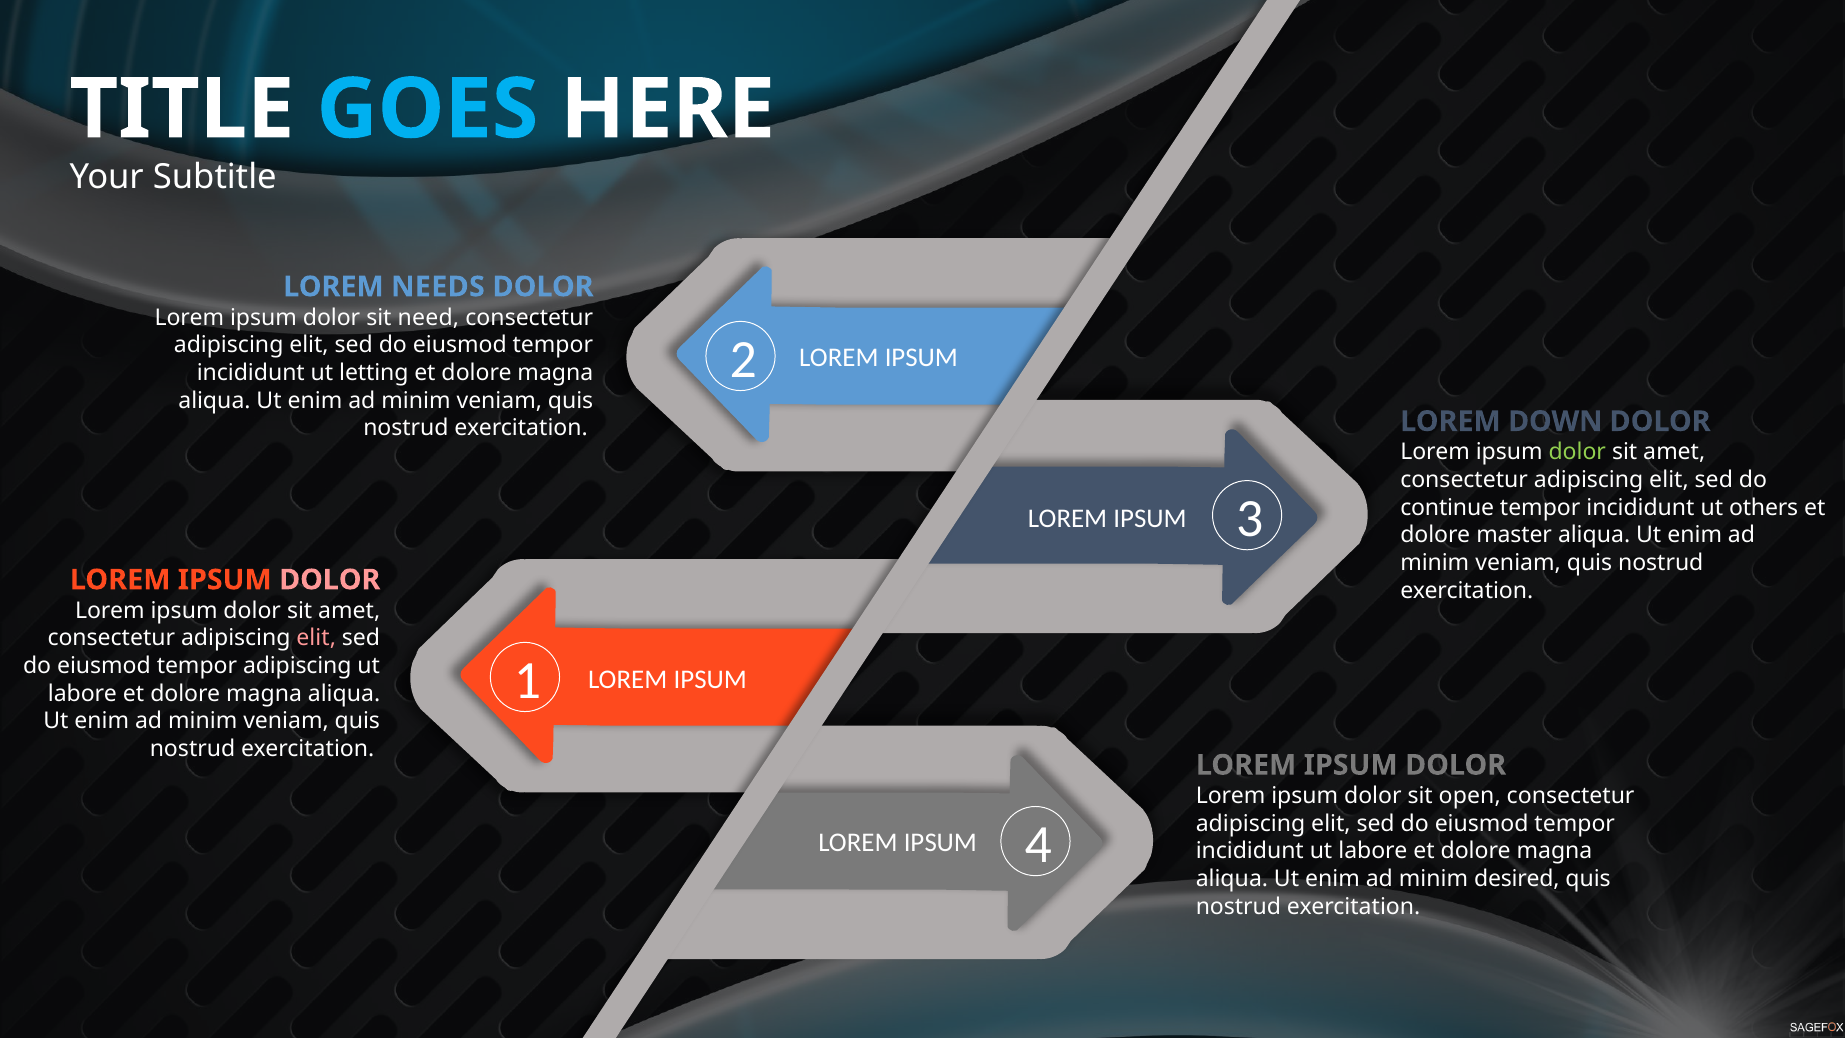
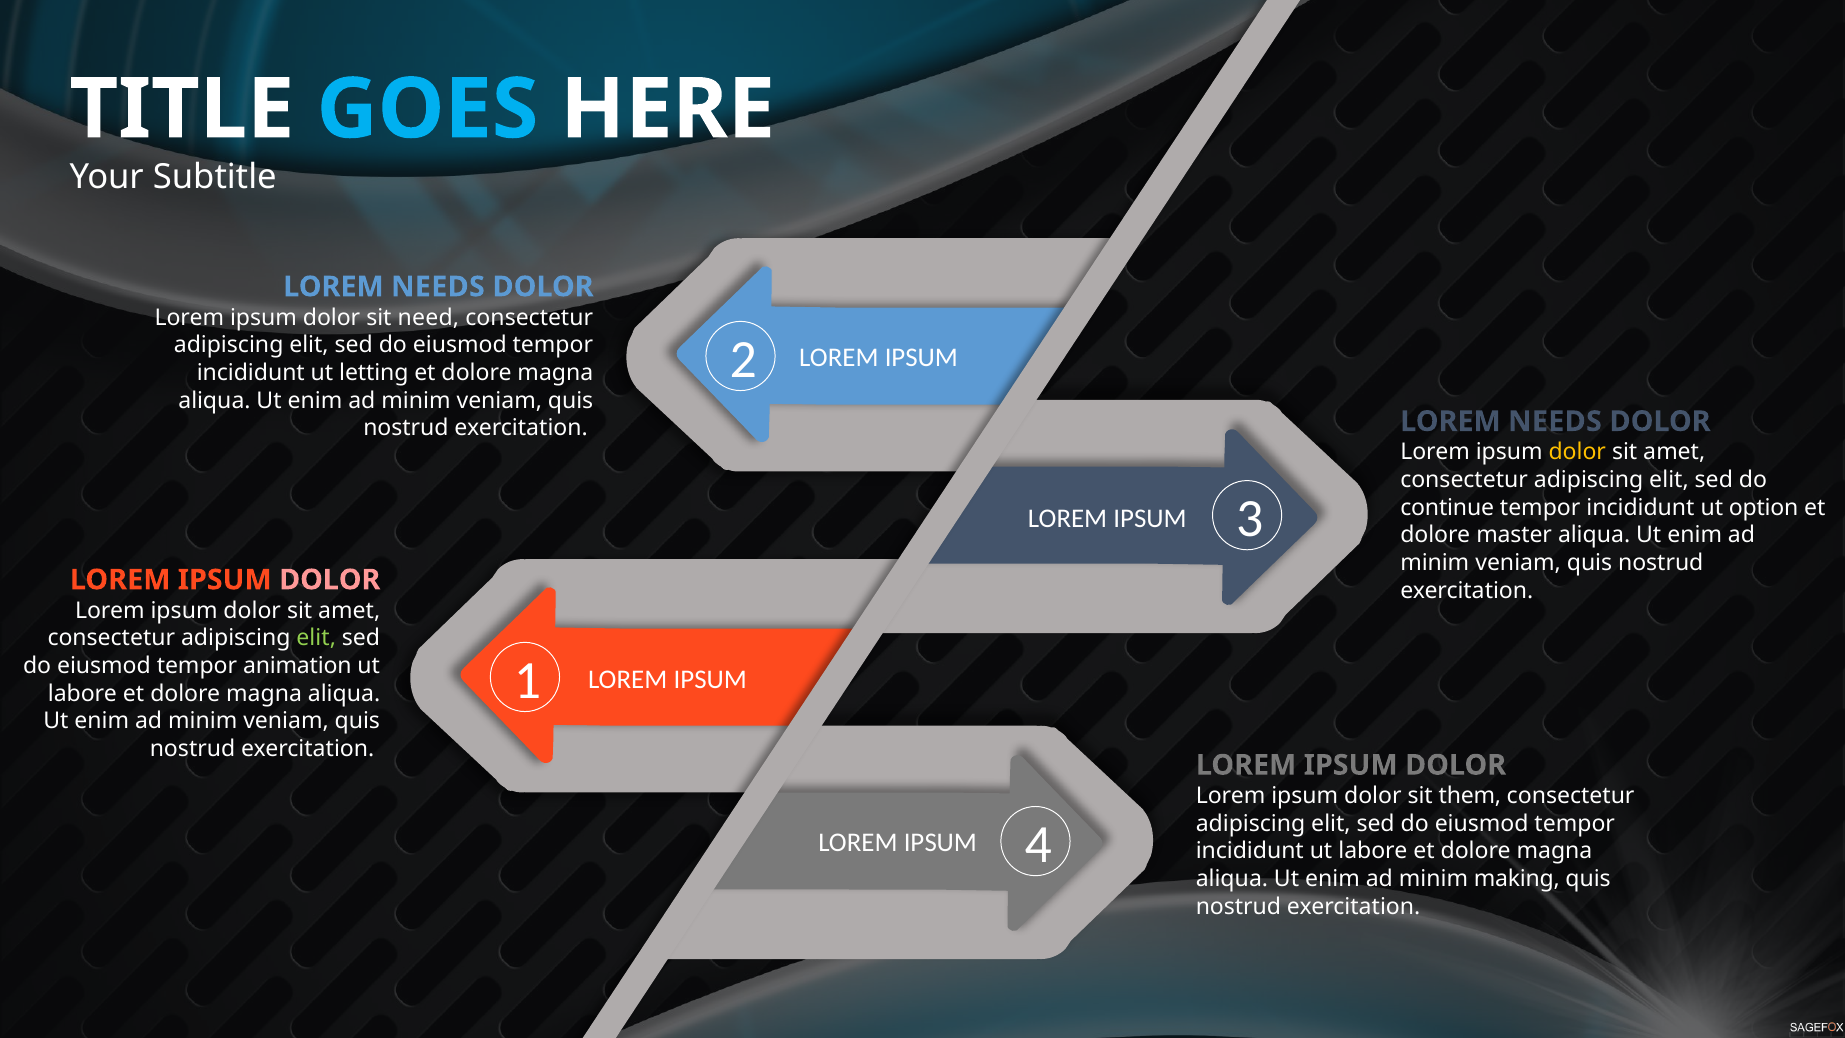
DOWN at (1555, 421): DOWN -> NEEDS
dolor at (1577, 452) colour: light green -> yellow
others: others -> option
elit at (316, 638) colour: pink -> light green
tempor adipiscing: adipiscing -> animation
open: open -> them
desired: desired -> making
